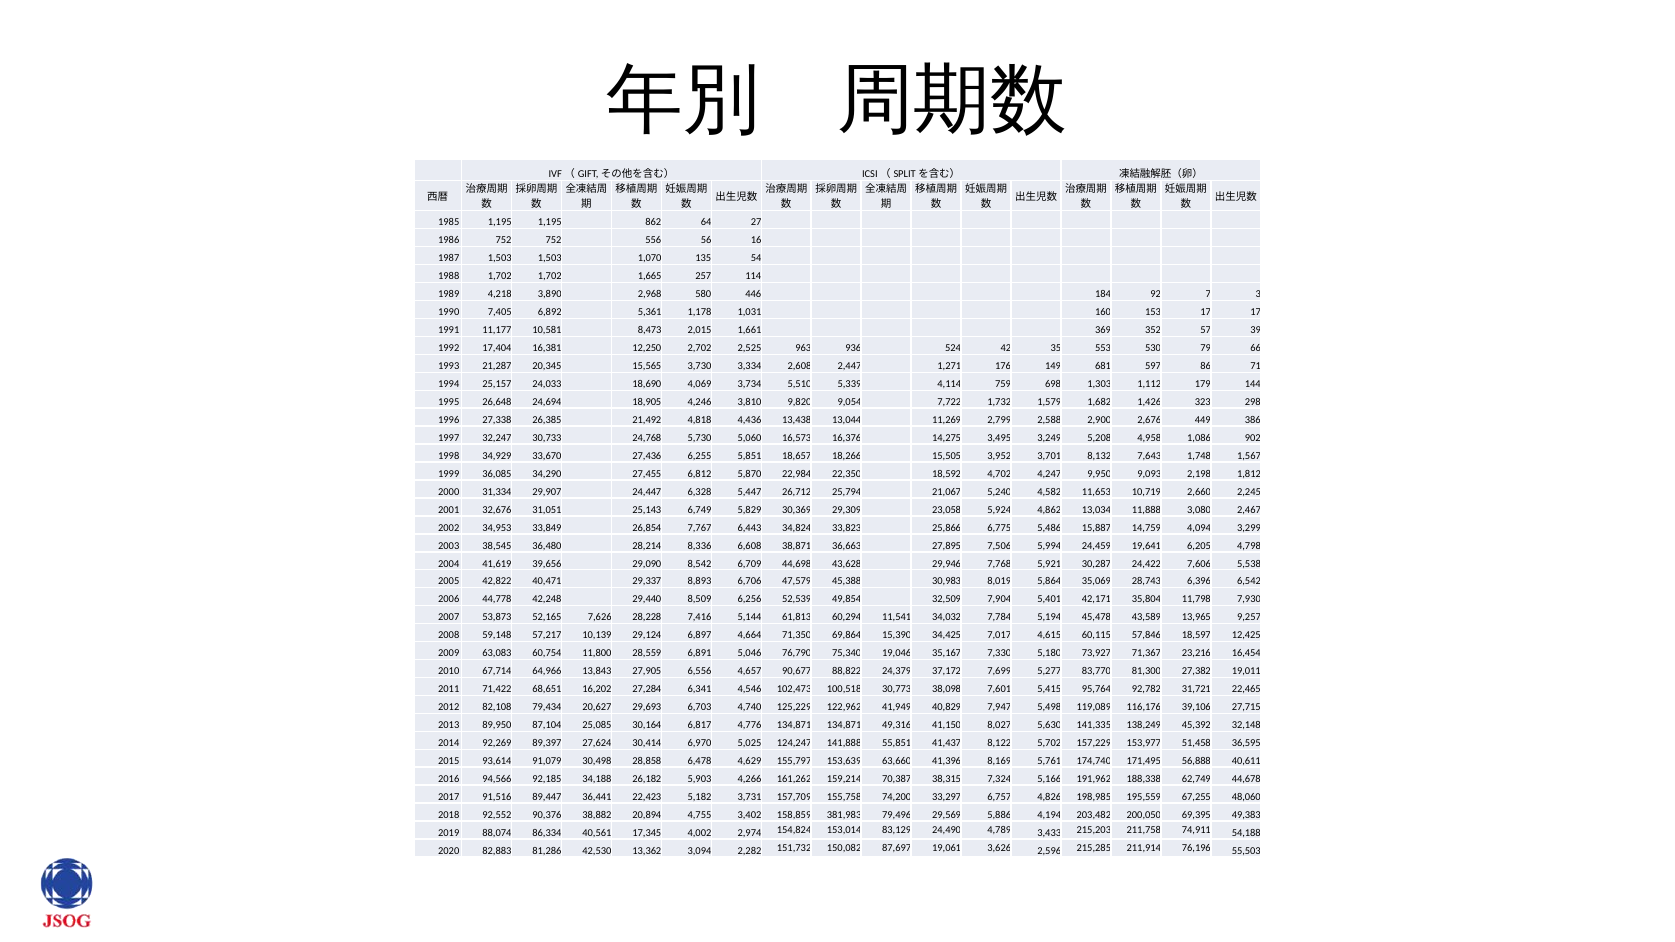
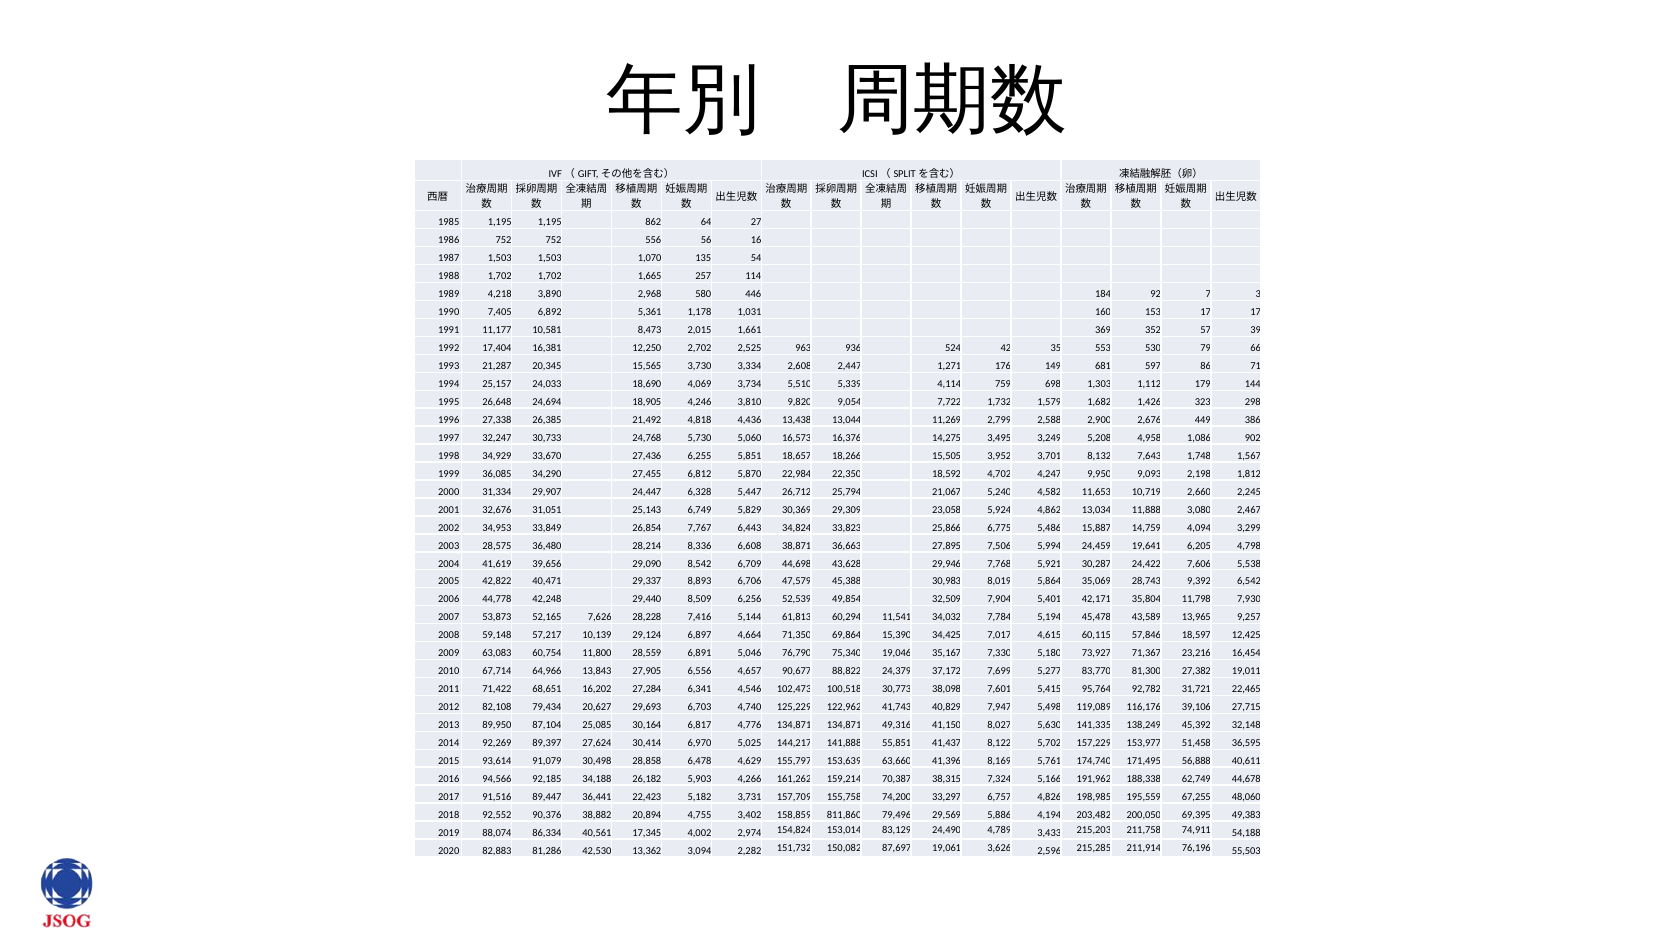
38,545: 38,545 -> 28,575
6,396: 6,396 -> 9,392
41,949: 41,949 -> 41,743
124,247: 124,247 -> 144,217
381,983: 381,983 -> 811,860
